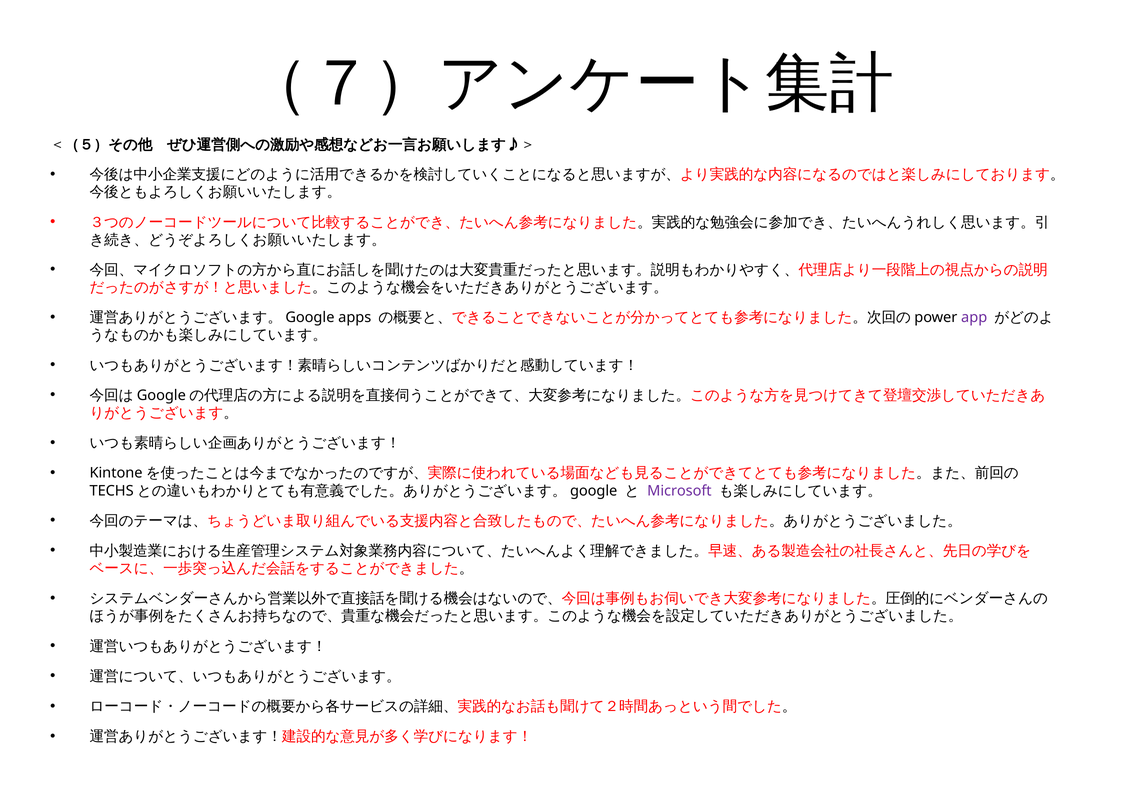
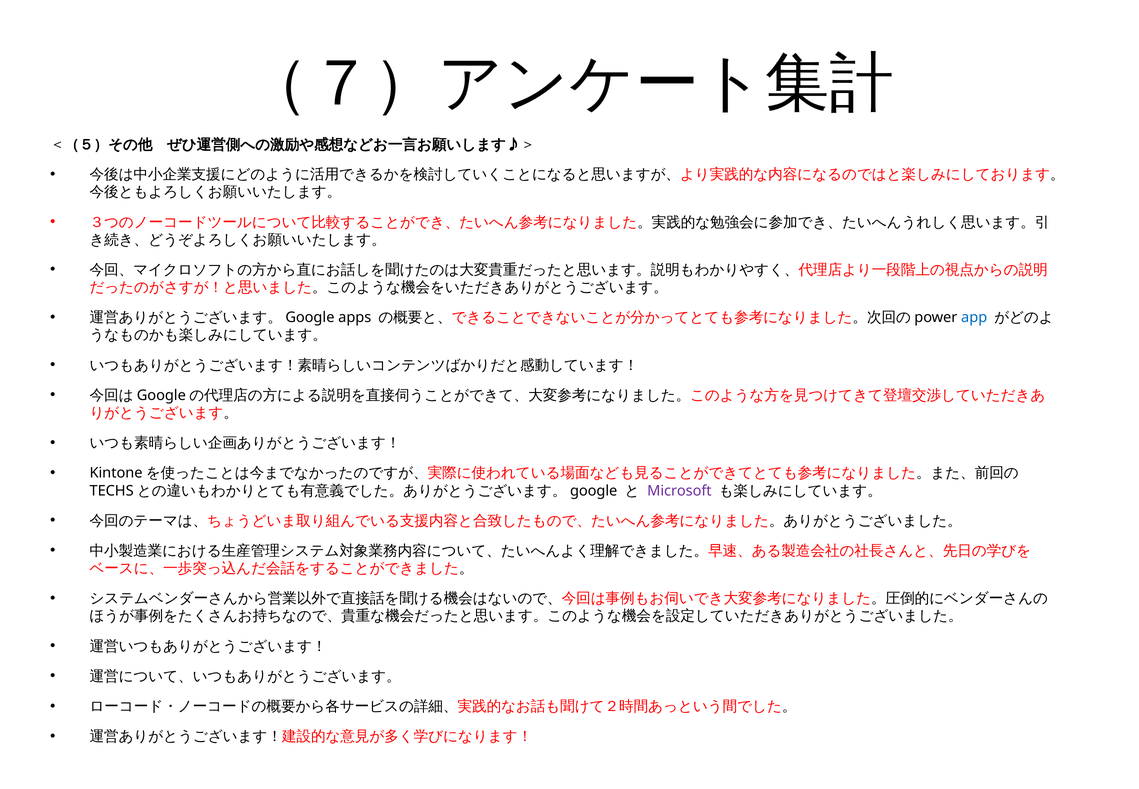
app colour: purple -> blue
